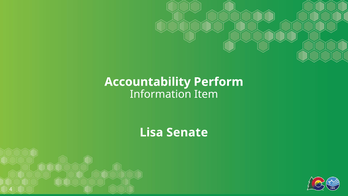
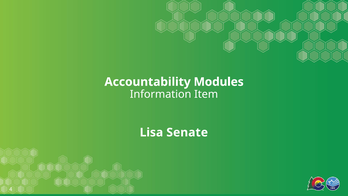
Perform: Perform -> Modules
